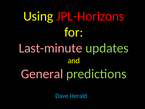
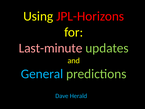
General colour: pink -> light blue
